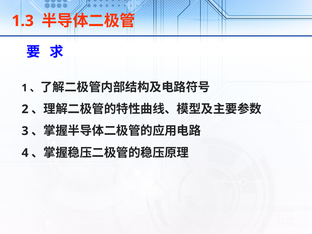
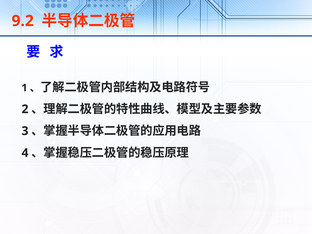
1.3: 1.3 -> 9.2
